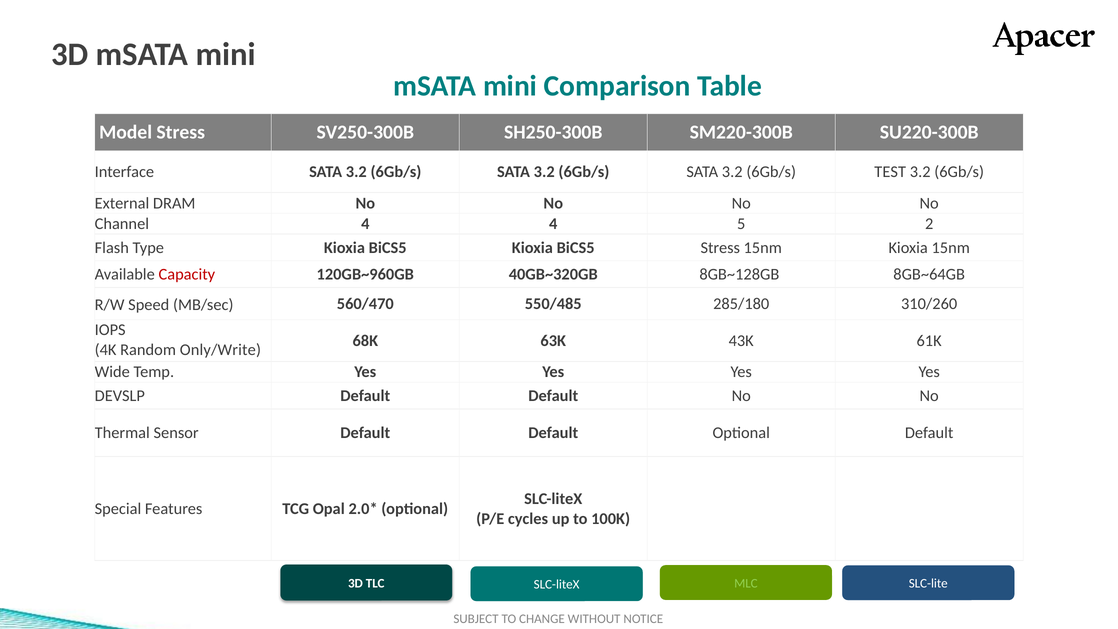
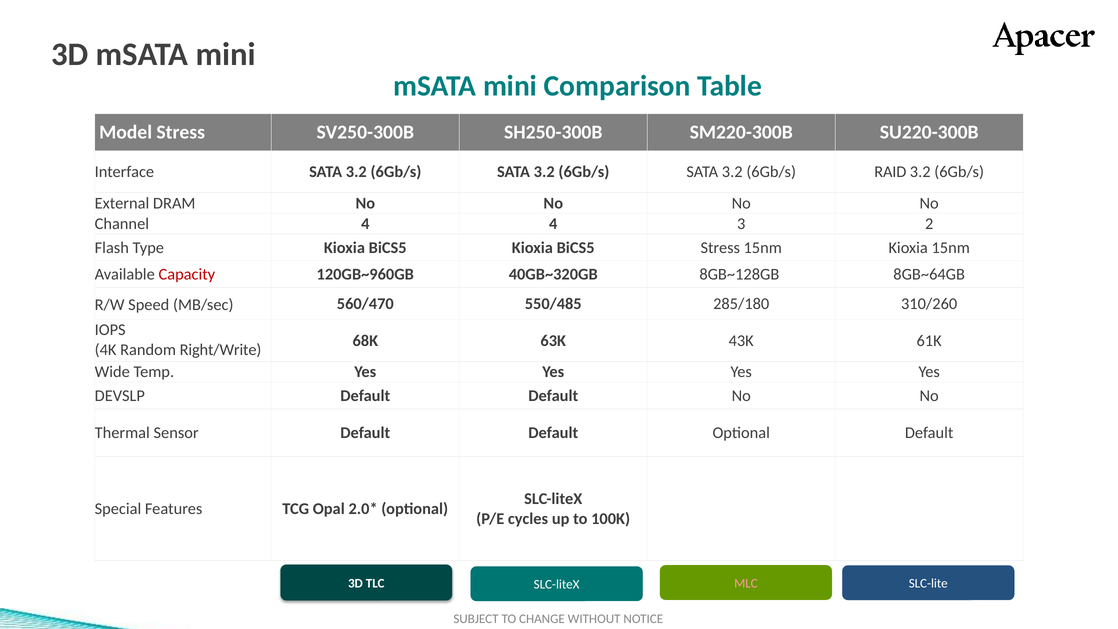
TEST: TEST -> RAID
5: 5 -> 3
Only/Write: Only/Write -> Right/Write
MLC colour: light green -> pink
